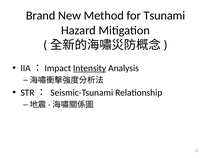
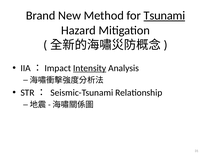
Tsunami underline: none -> present
